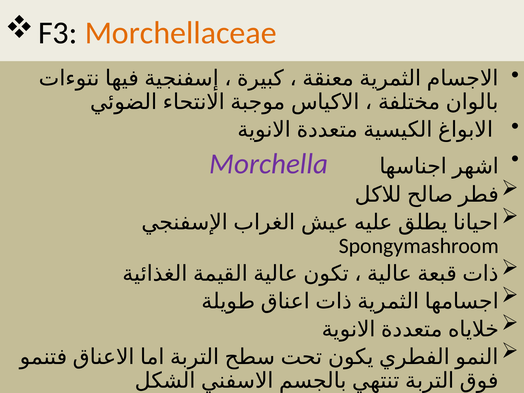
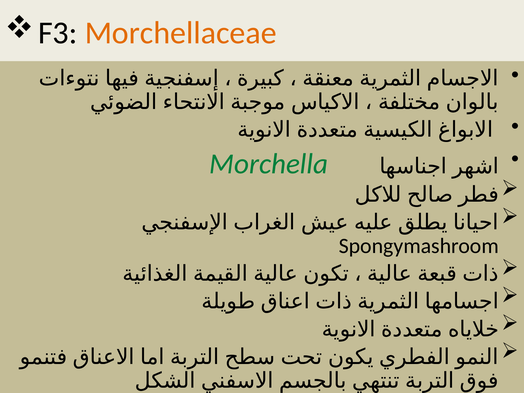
Morchella colour: purple -> green
